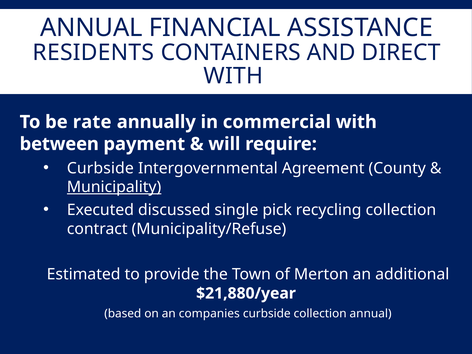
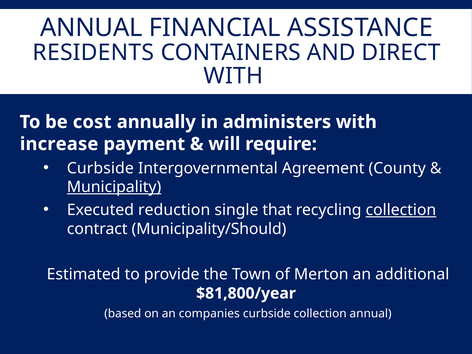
rate: rate -> cost
commercial: commercial -> administers
between: between -> increase
discussed: discussed -> reduction
pick: pick -> that
collection at (401, 210) underline: none -> present
Municipality/Refuse: Municipality/Refuse -> Municipality/Should
$21,880/year: $21,880/year -> $81,800/year
